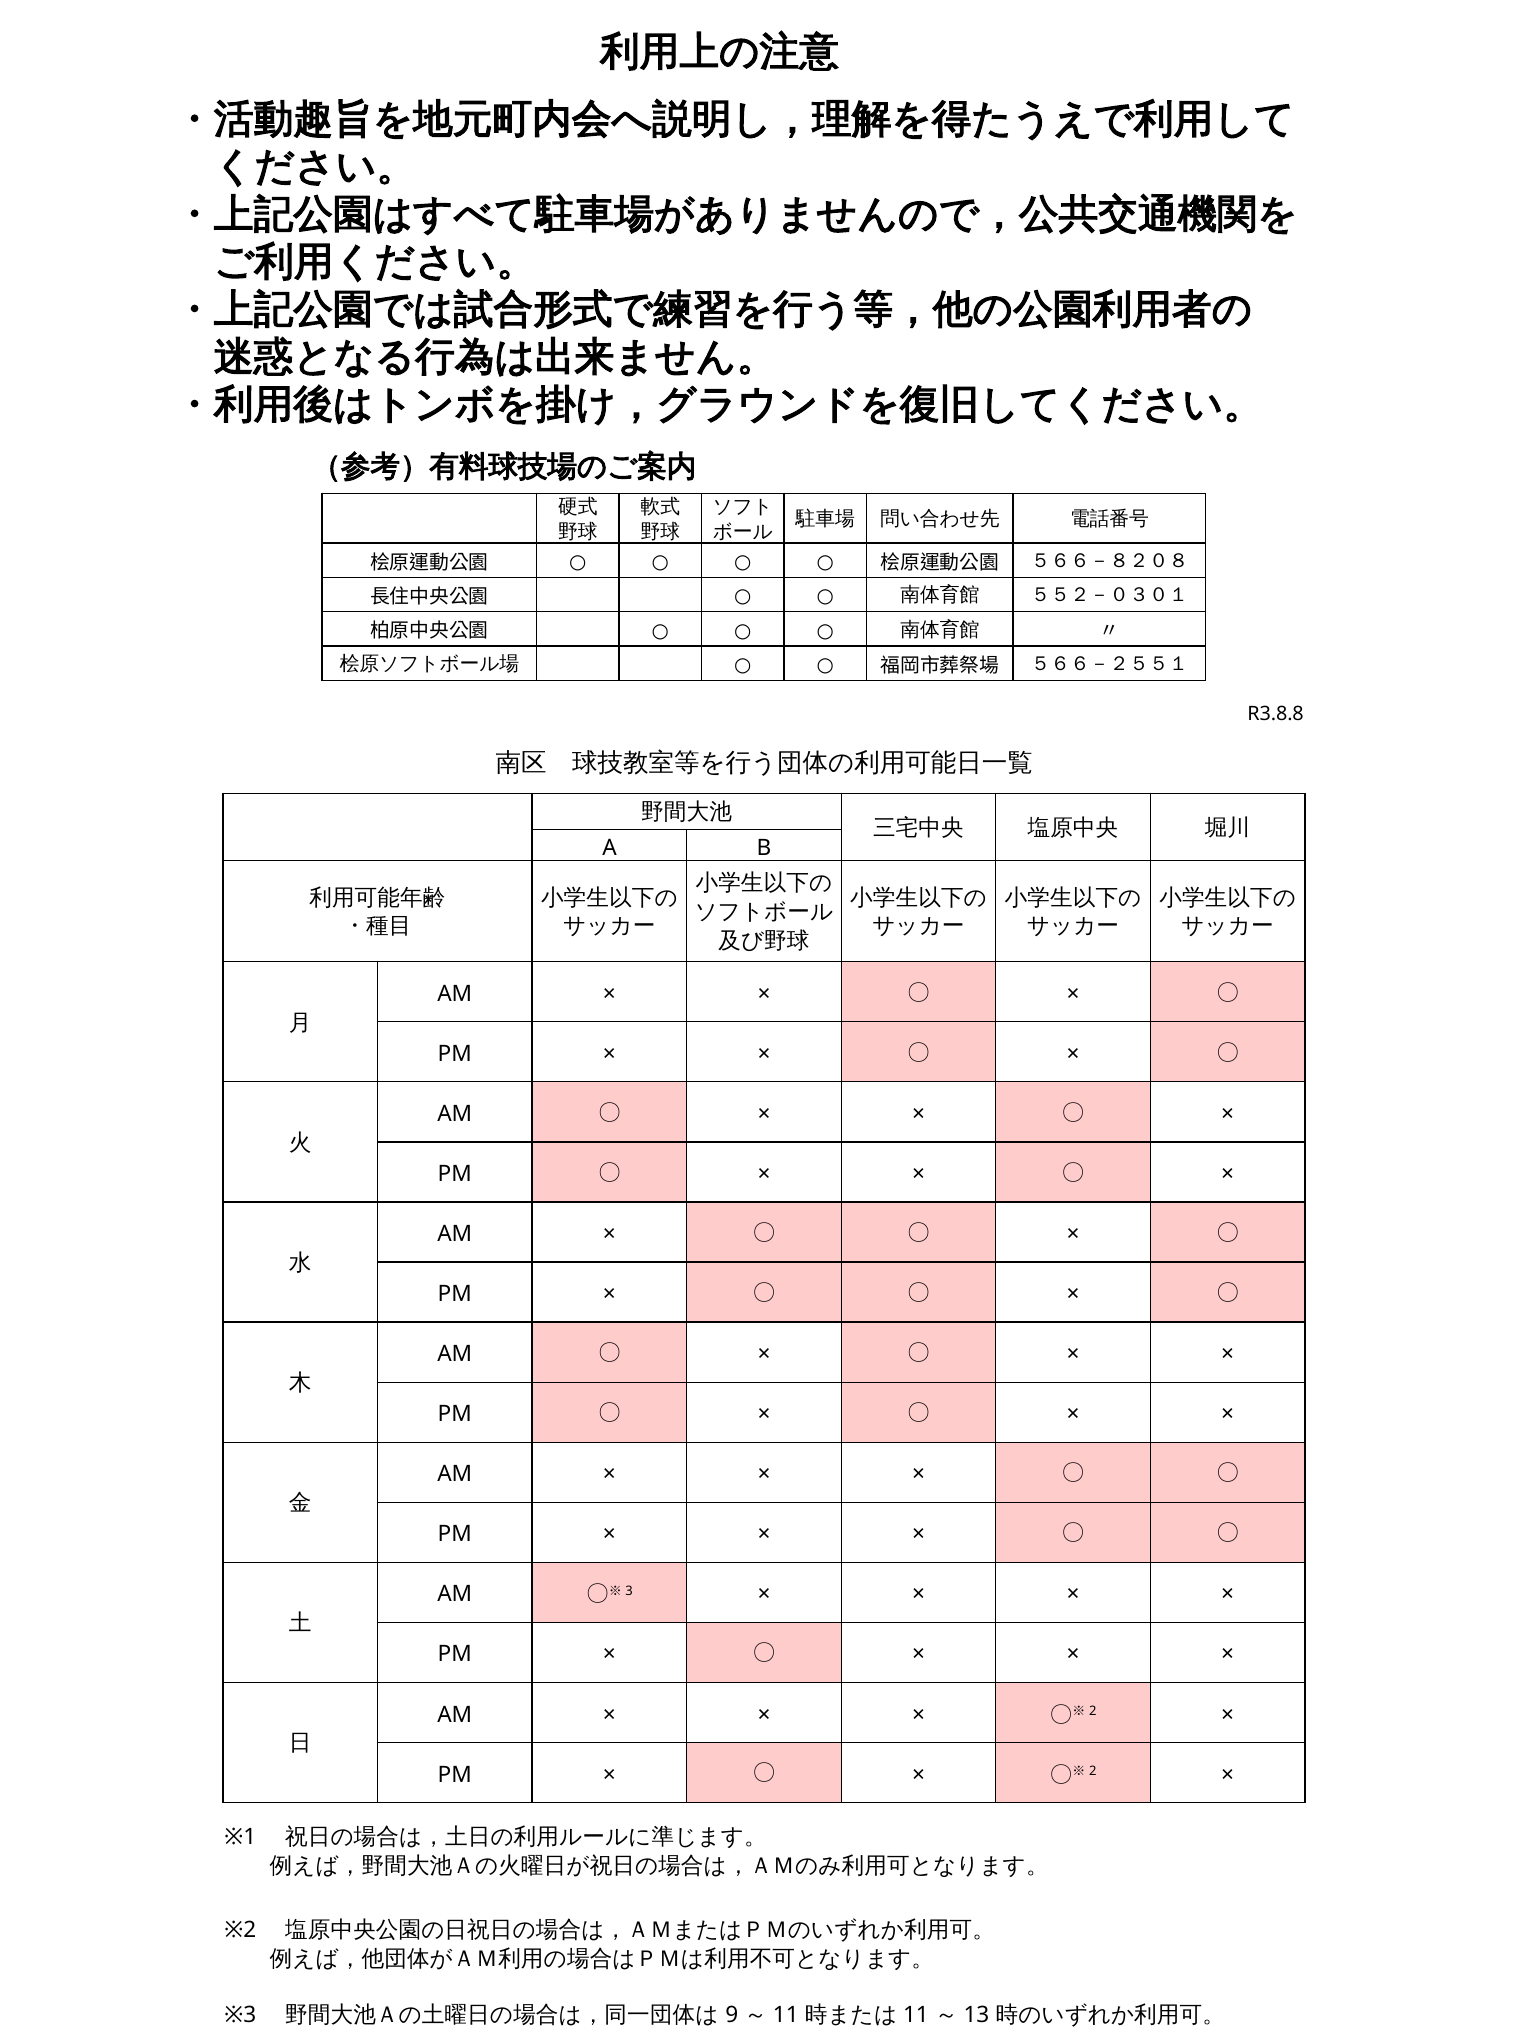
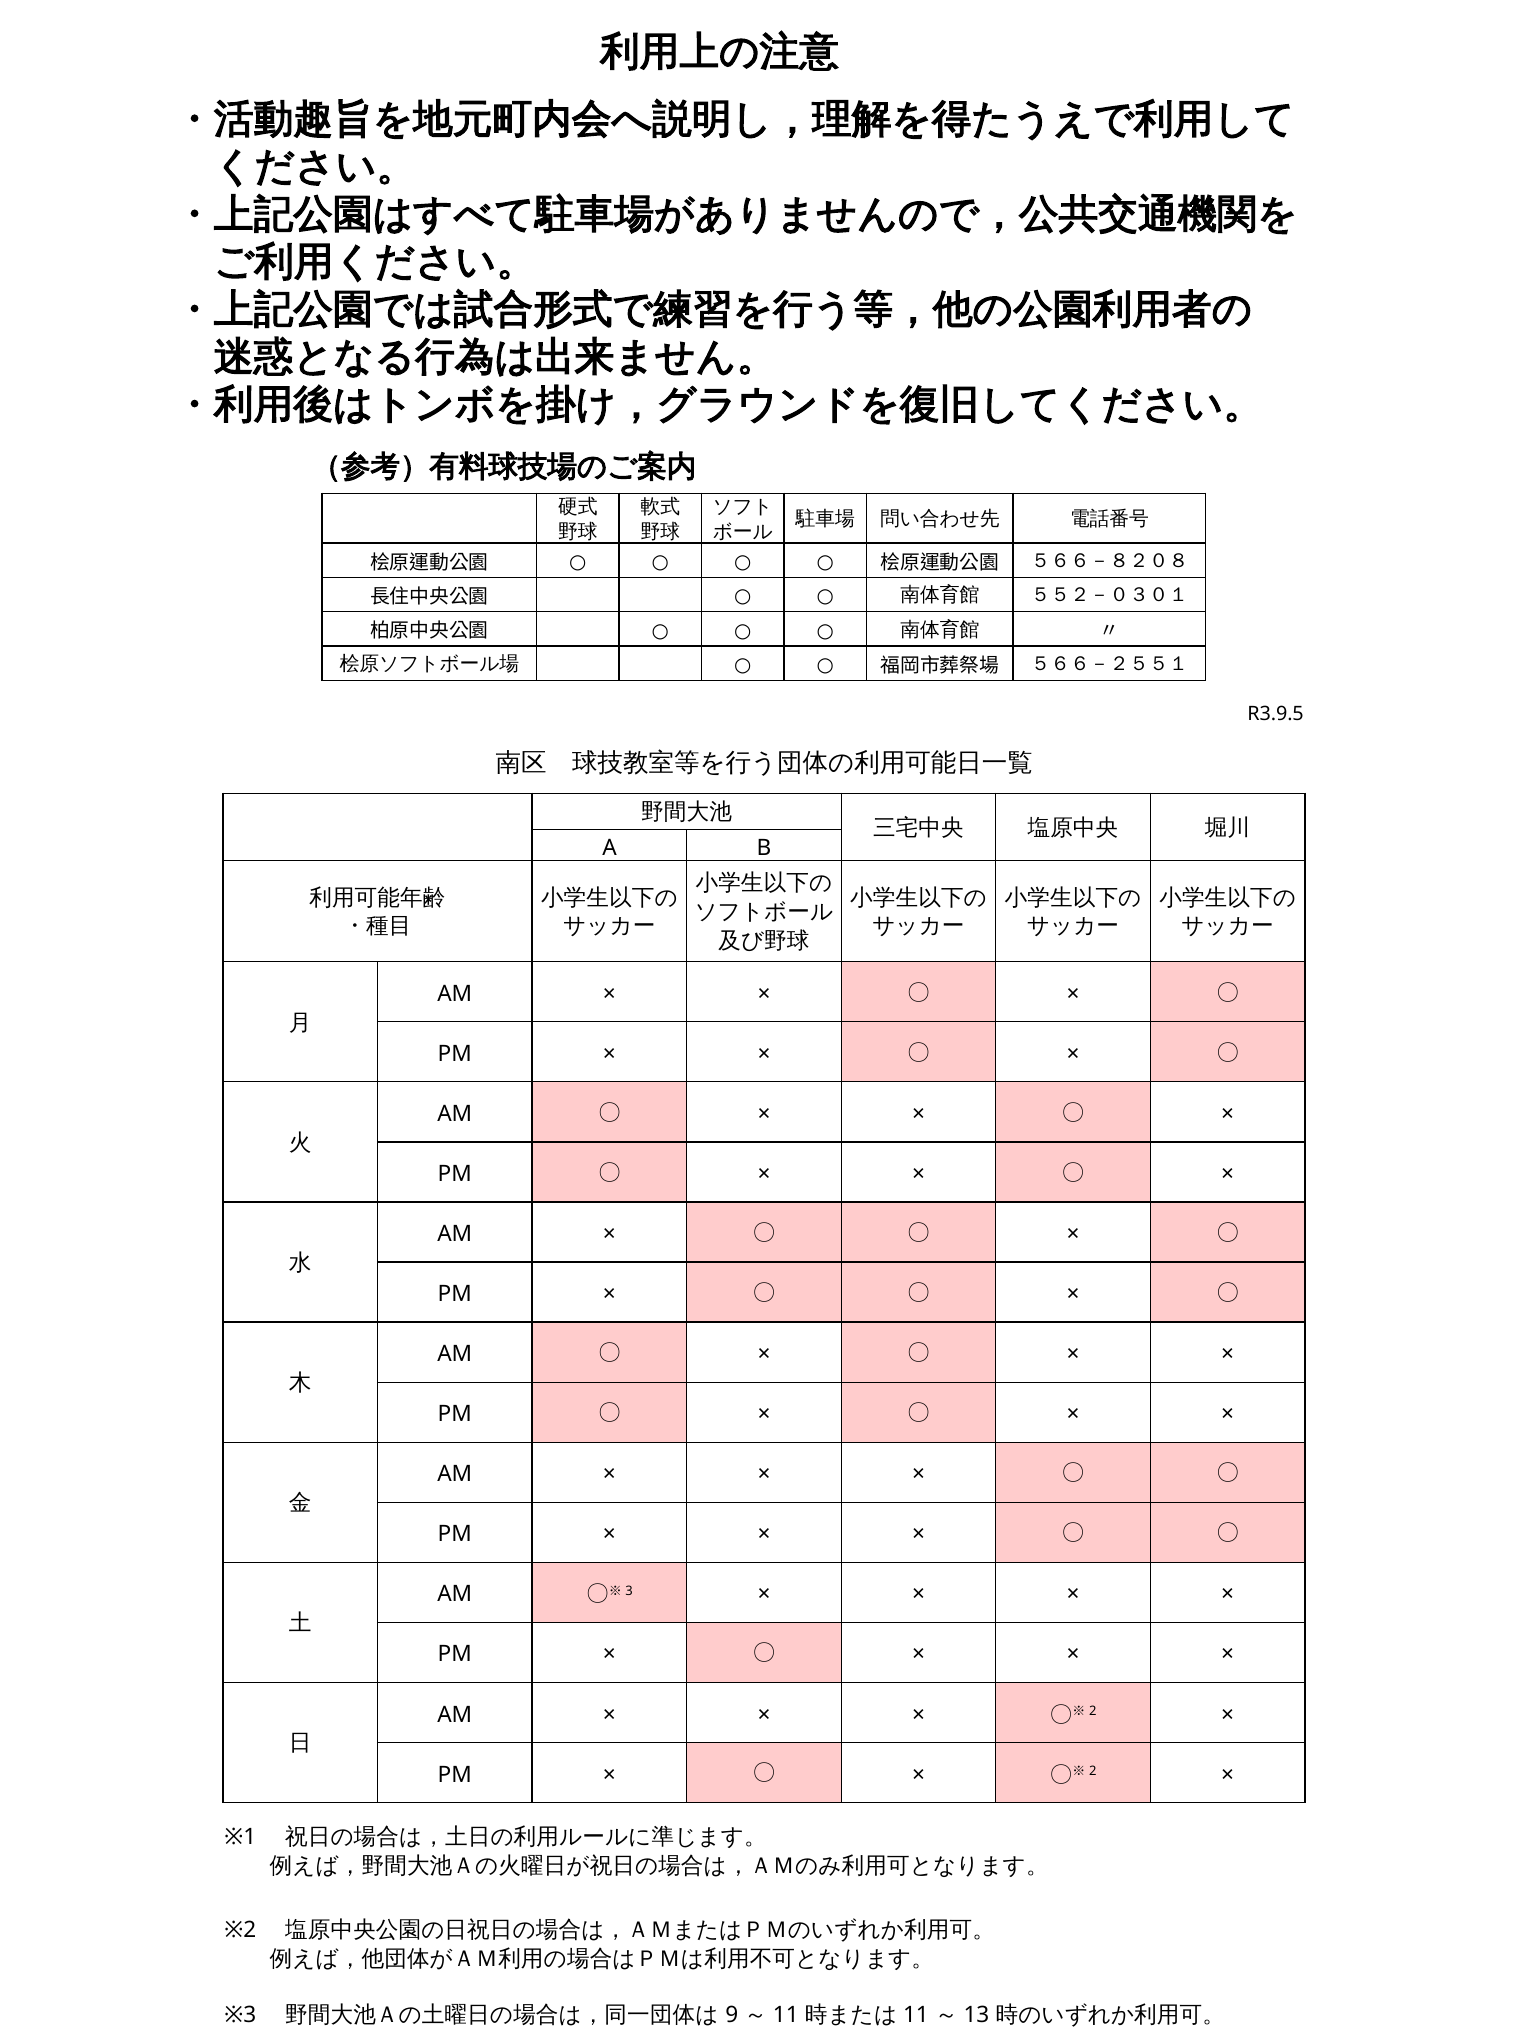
R3.8.8: R3.8.8 -> R3.9.5
